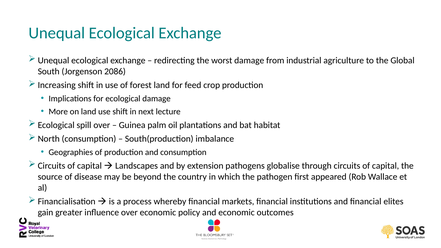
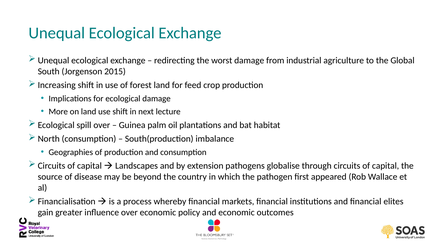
2086: 2086 -> 2015
